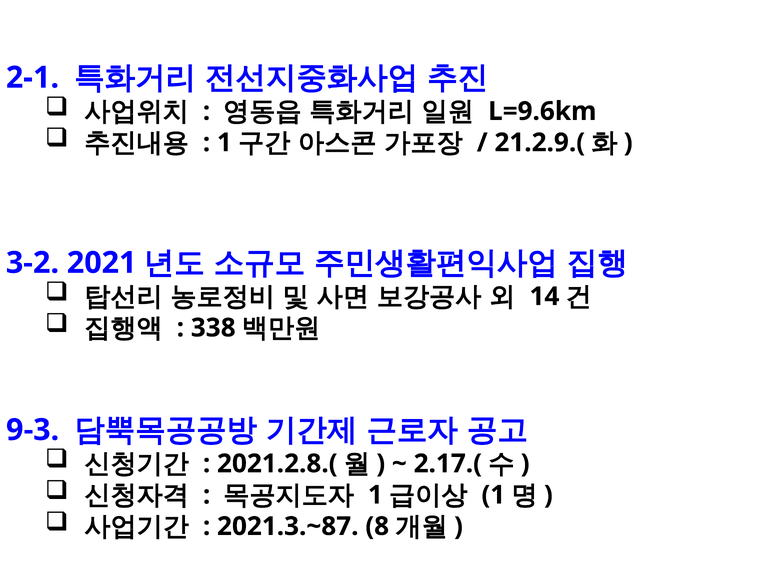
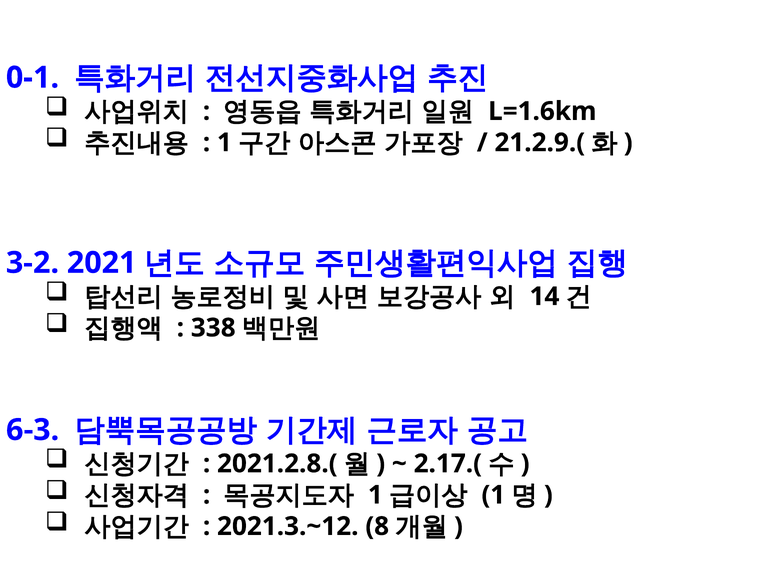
2-1: 2-1 -> 0-1
L=9.6km: L=9.6km -> L=1.6km
9-3: 9-3 -> 6-3
2021.3.~87: 2021.3.~87 -> 2021.3.~12
